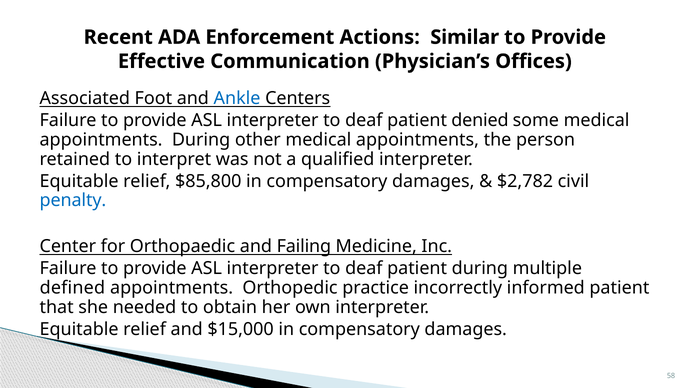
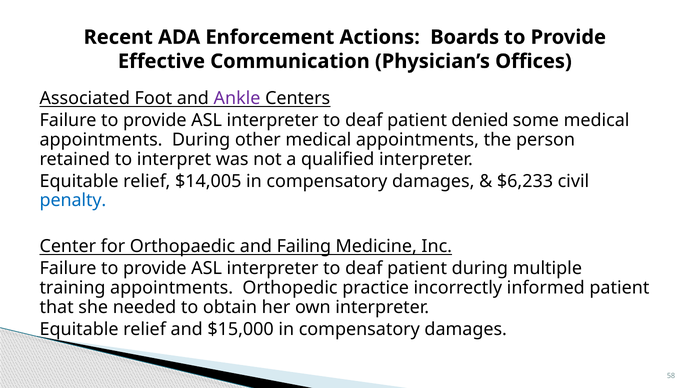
Similar: Similar -> Boards
Ankle colour: blue -> purple
$85,800: $85,800 -> $14,005
$2,782: $2,782 -> $6,233
defined: defined -> training
